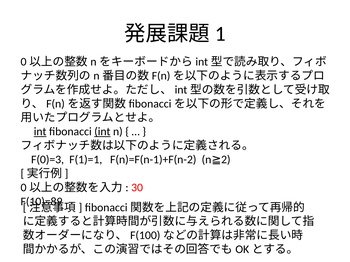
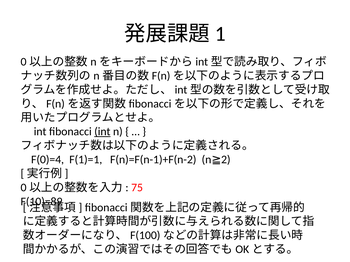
int at (40, 132) underline: present -> none
F(0)=3: F(0)=3 -> F(0)=4
30: 30 -> 75
